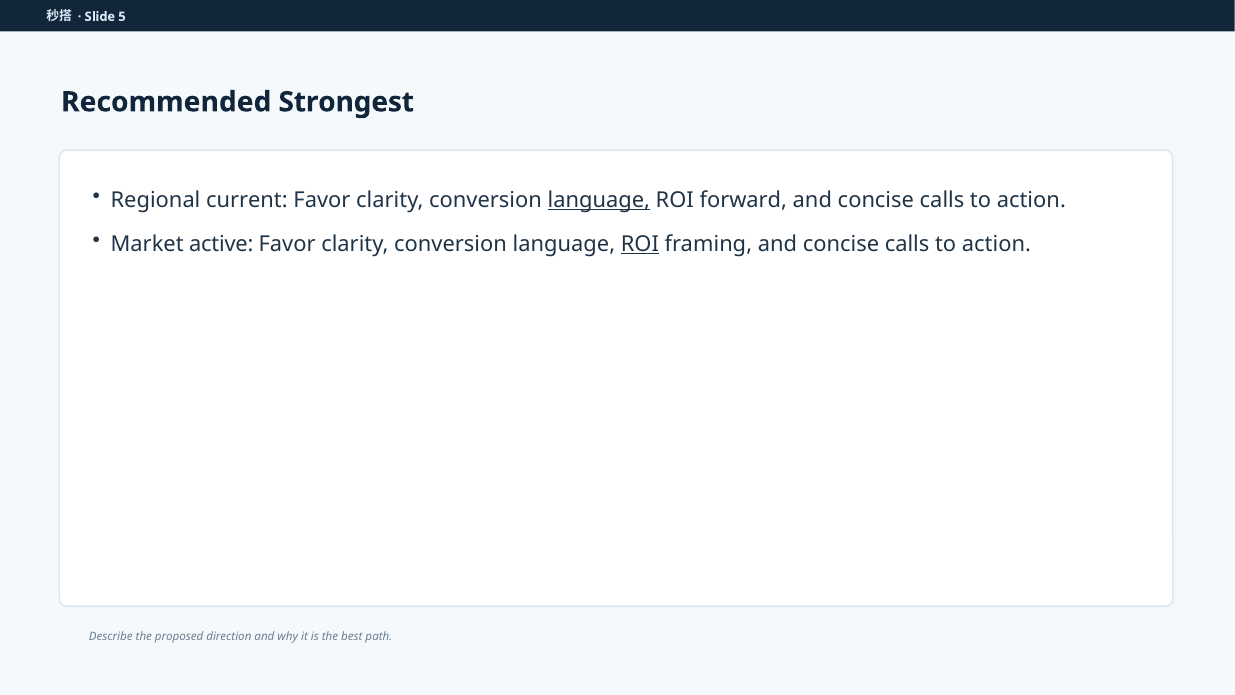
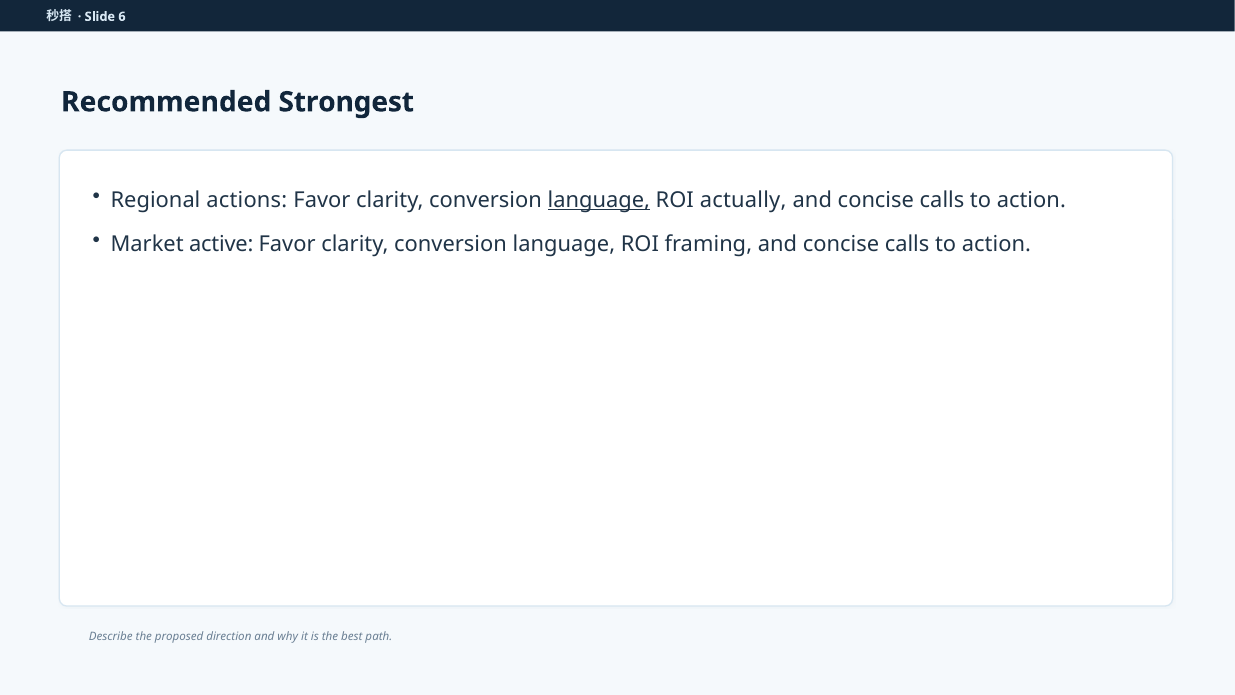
5: 5 -> 6
current: current -> actions
forward: forward -> actually
ROI at (640, 244) underline: present -> none
